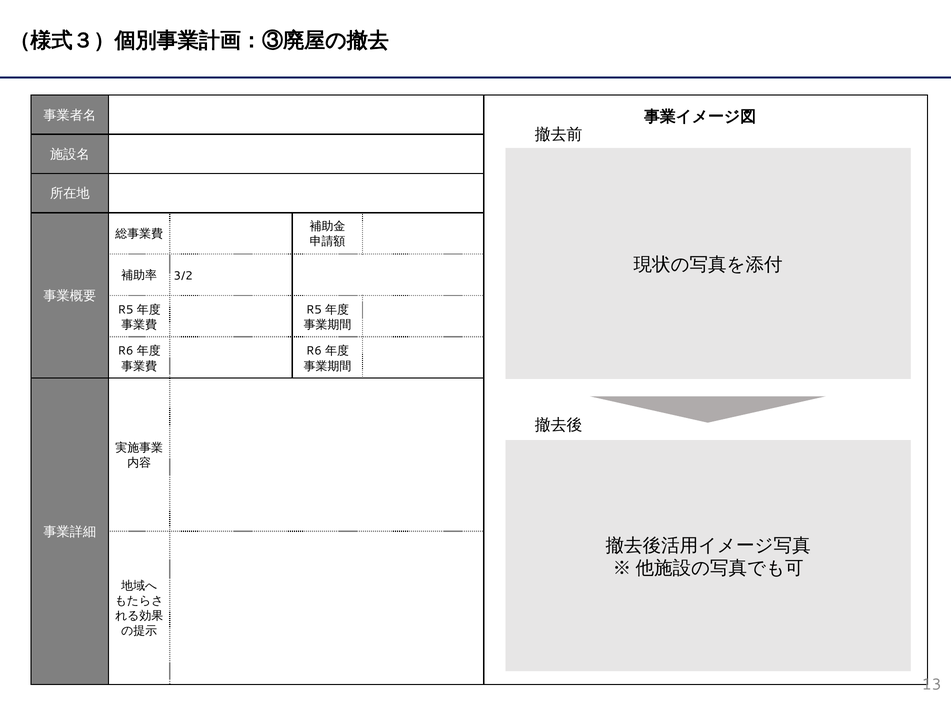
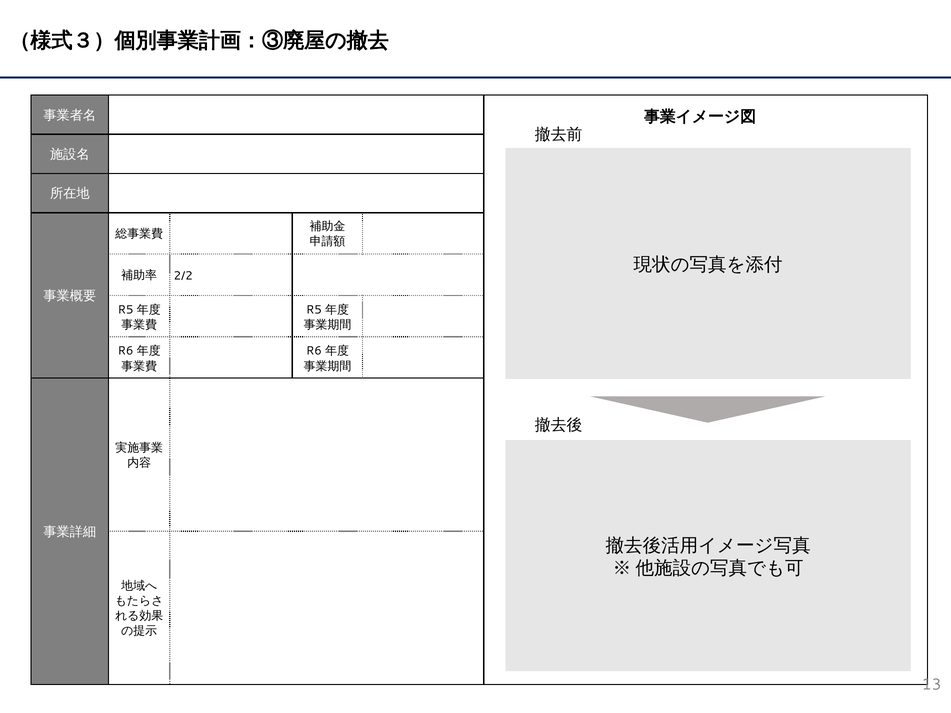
3/2: 3/2 -> 2/2
